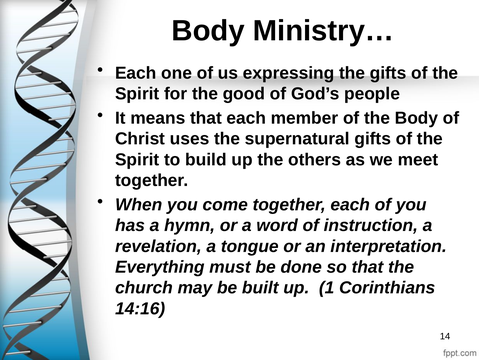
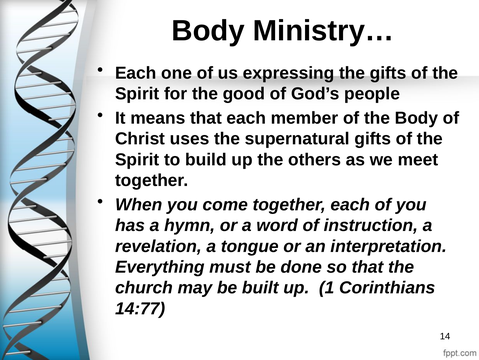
14:16: 14:16 -> 14:77
